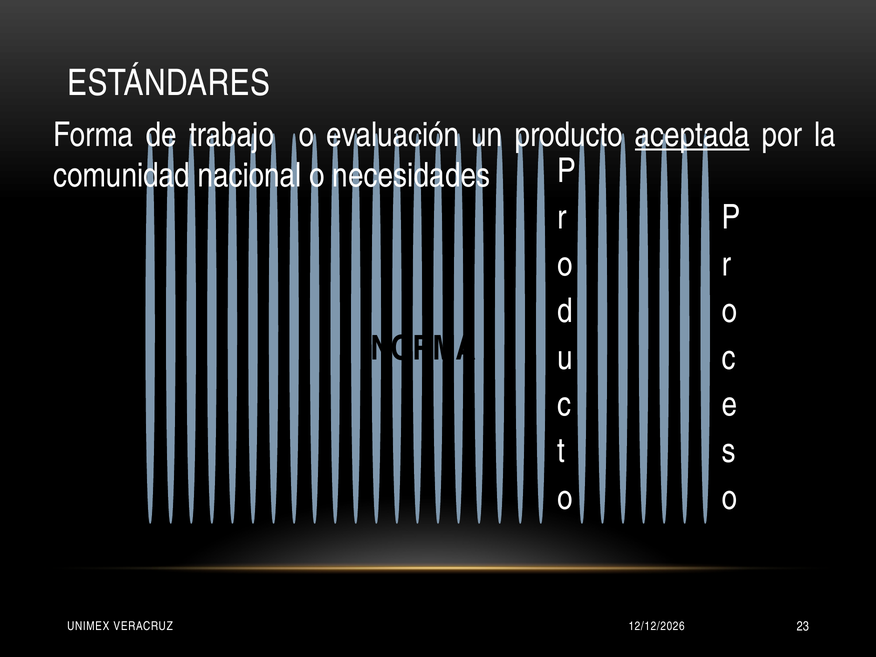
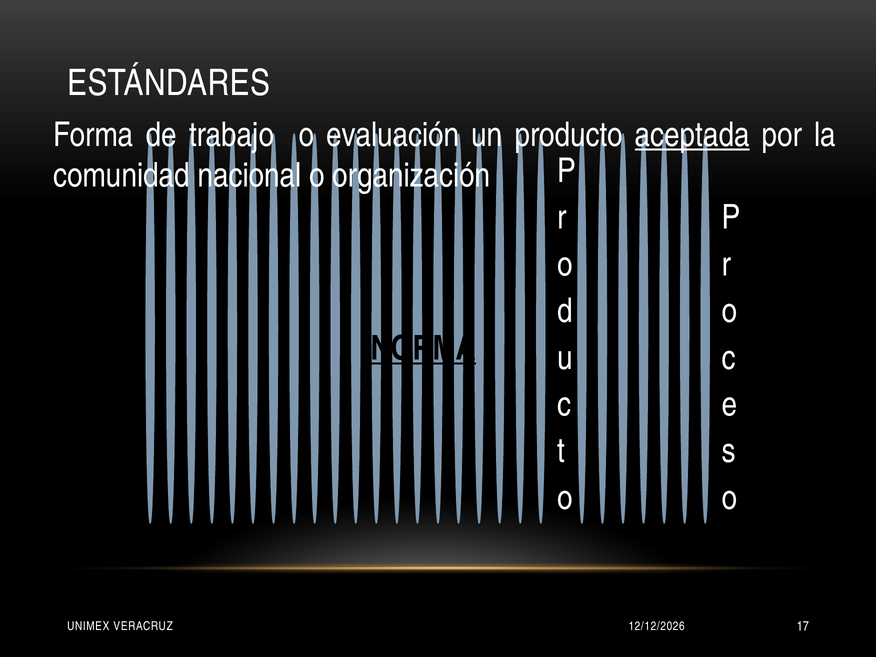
necesidades: necesidades -> organización
NORMA underline: none -> present
23: 23 -> 17
